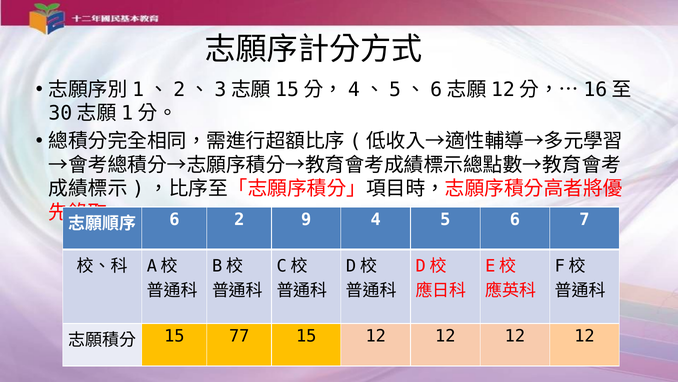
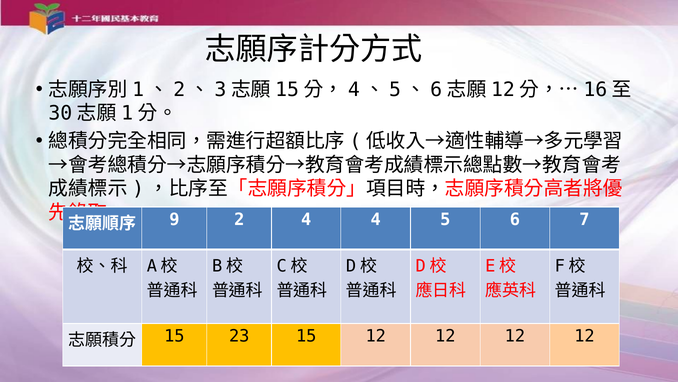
6 at (174, 219): 6 -> 9
2 9: 9 -> 4
77: 77 -> 23
